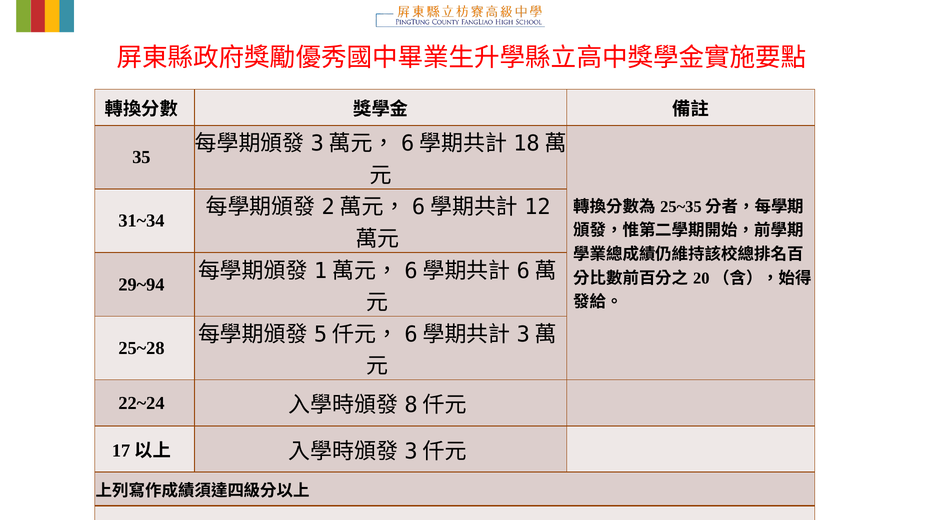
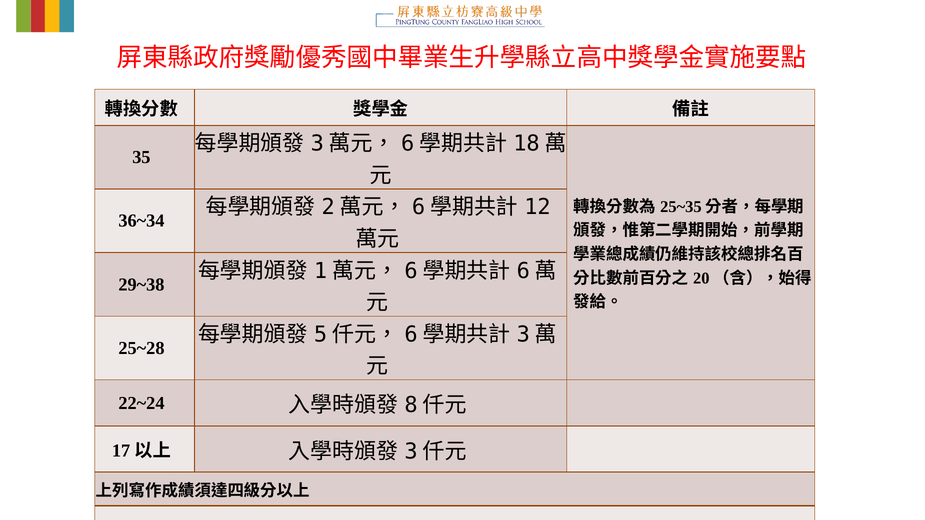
31~34: 31~34 -> 36~34
29~94: 29~94 -> 29~38
